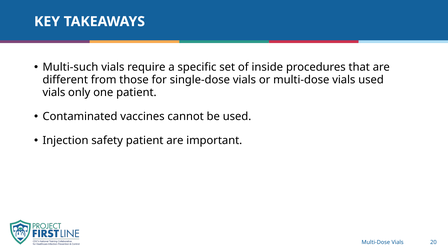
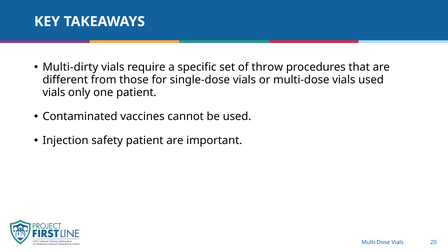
Multi-such: Multi-such -> Multi-dirty
inside: inside -> throw
